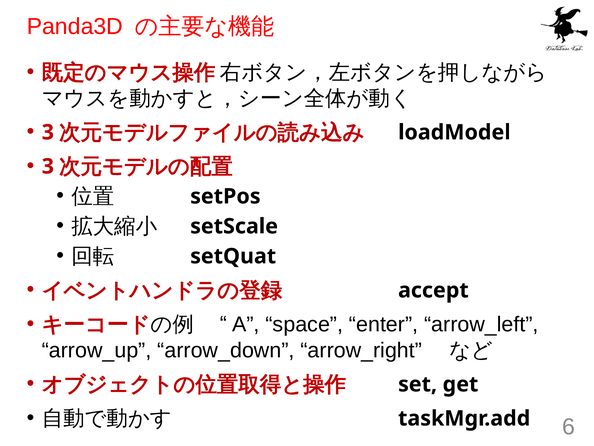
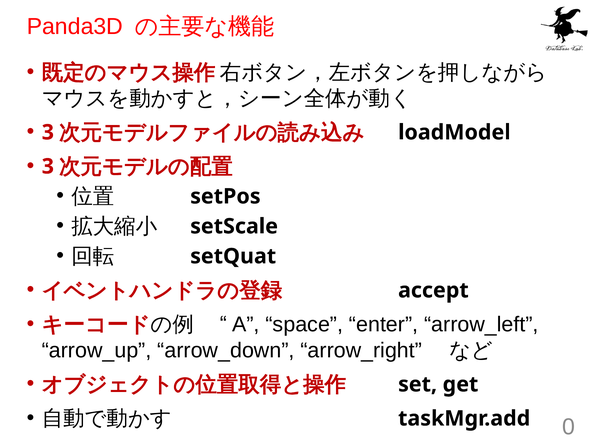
6: 6 -> 0
